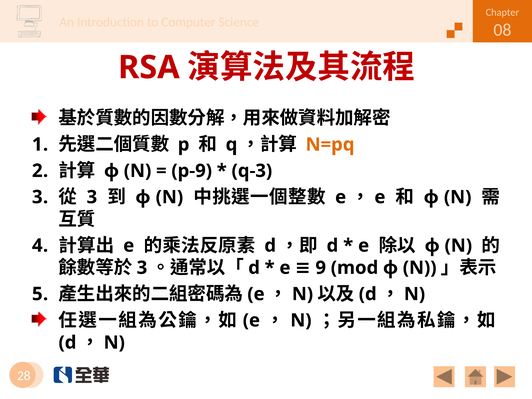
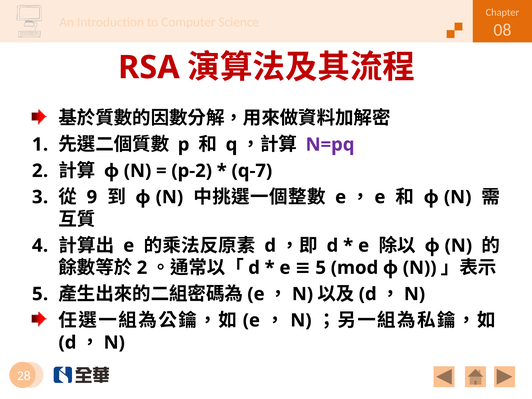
N=pq colour: orange -> purple
p-9: p-9 -> p-2
q-3: q-3 -> q-7
3 at (92, 197): 3 -> 9
3 at (142, 268): 3 -> 2
e 9: 9 -> 5
